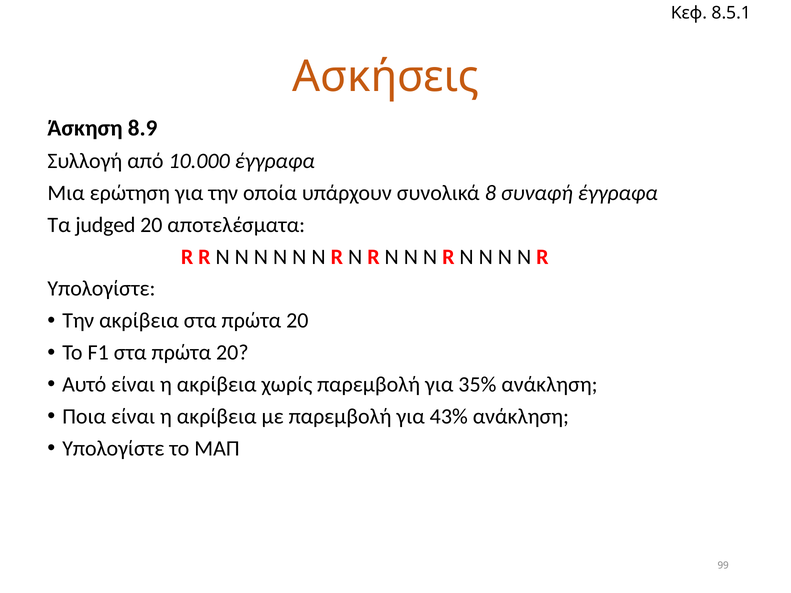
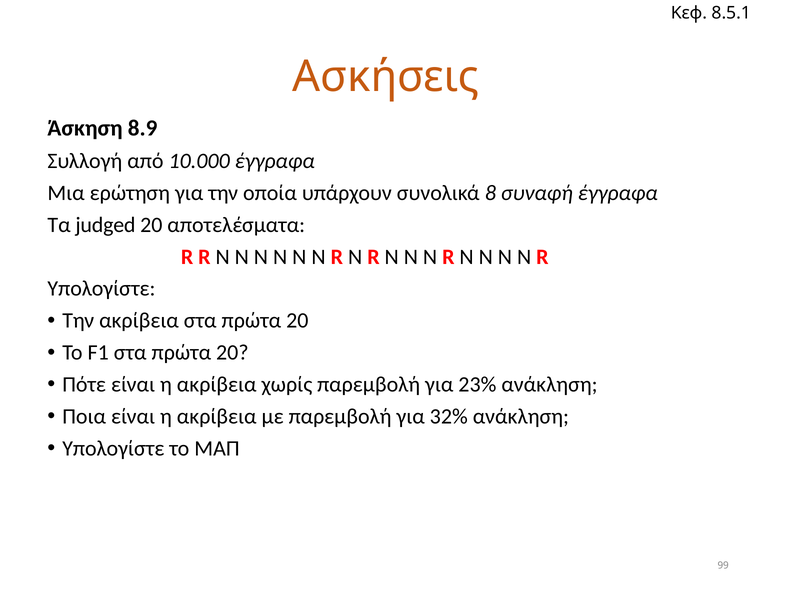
Αυτό: Αυτό -> Πότε
35%: 35% -> 23%
43%: 43% -> 32%
